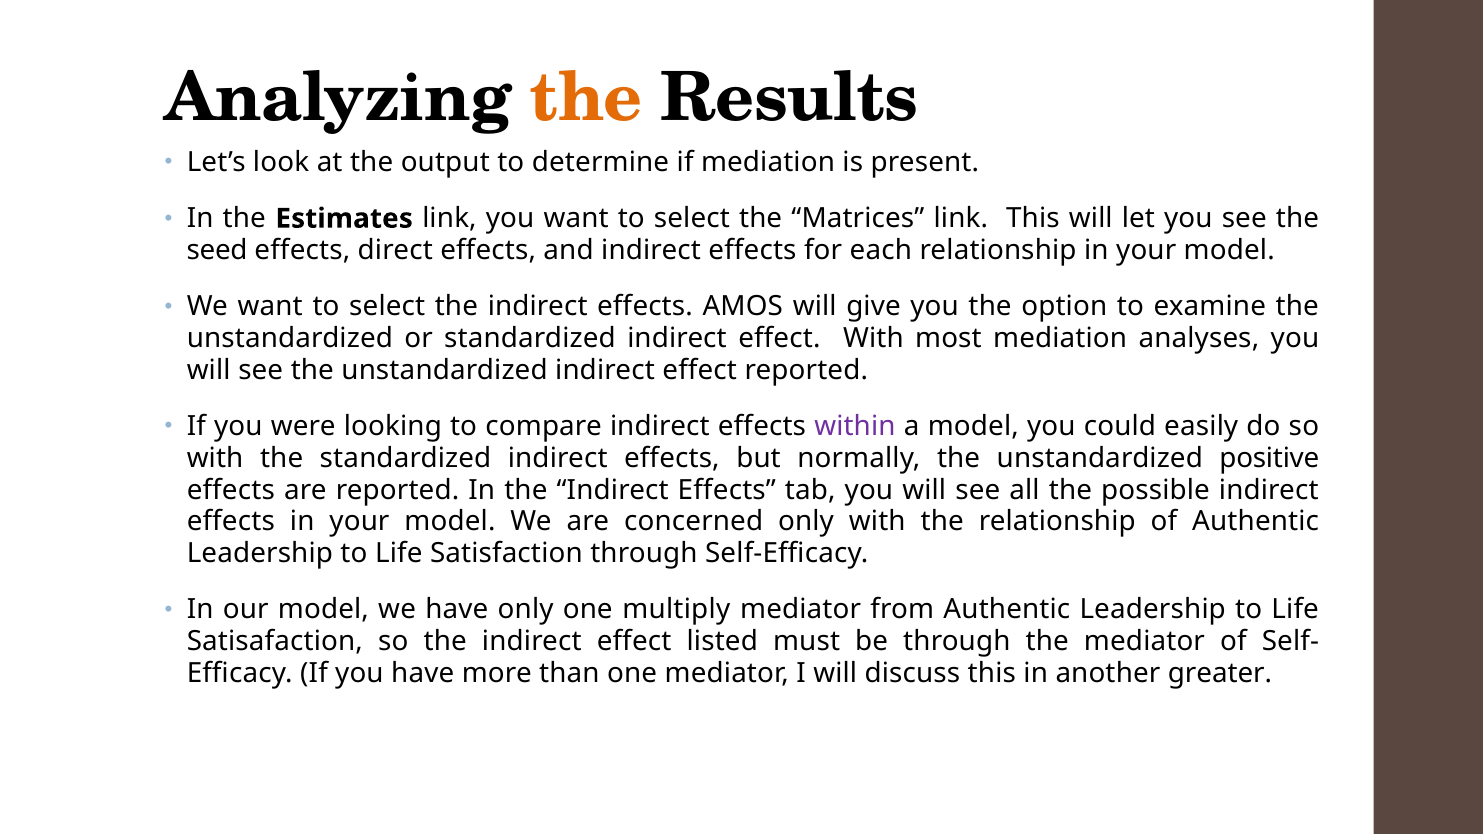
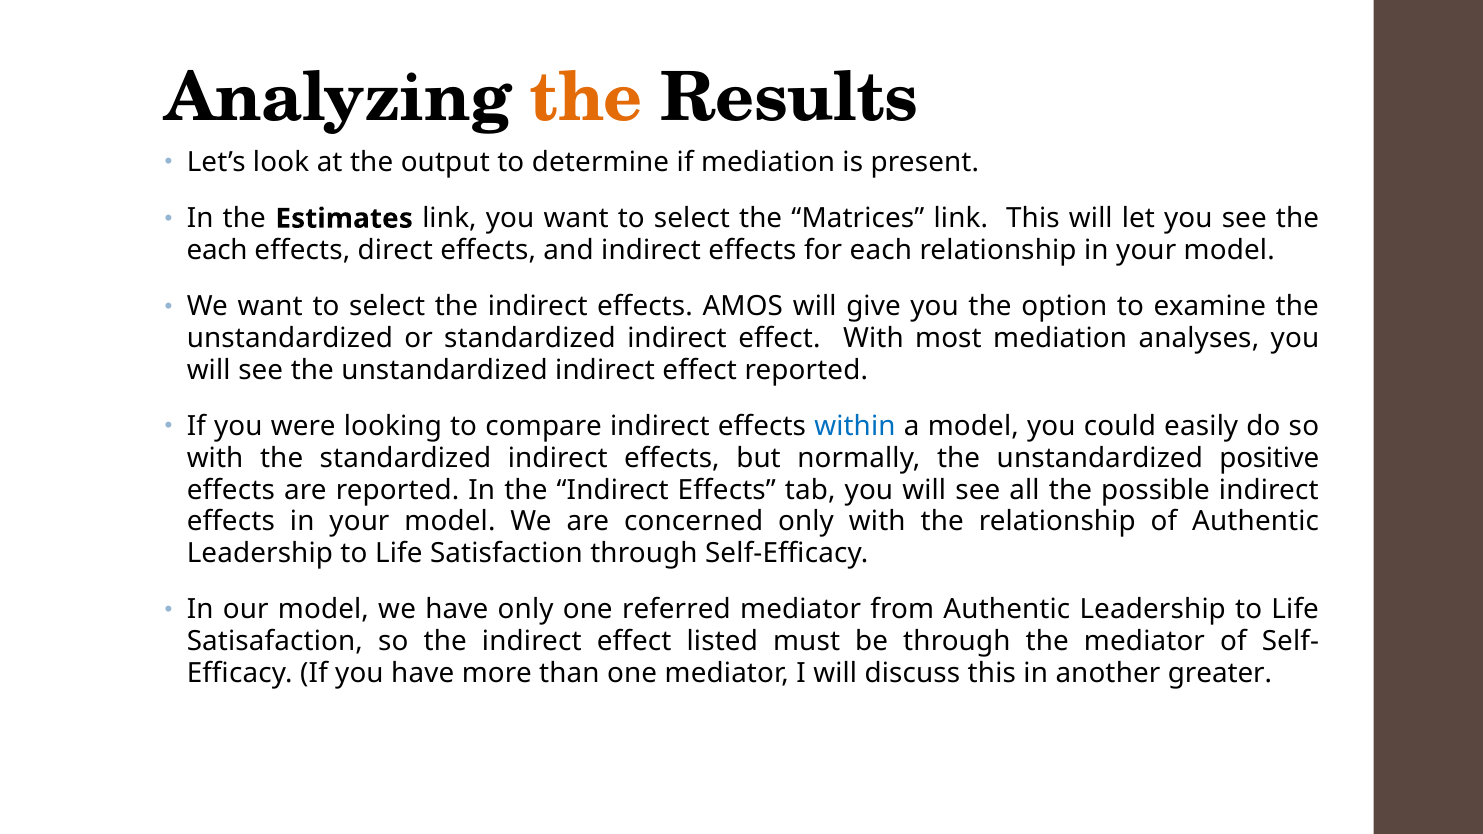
seed at (217, 250): seed -> each
within colour: purple -> blue
multiply: multiply -> referred
